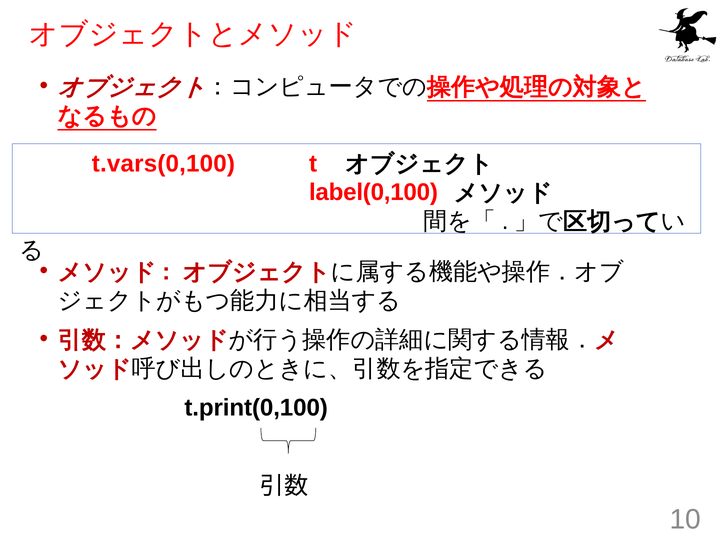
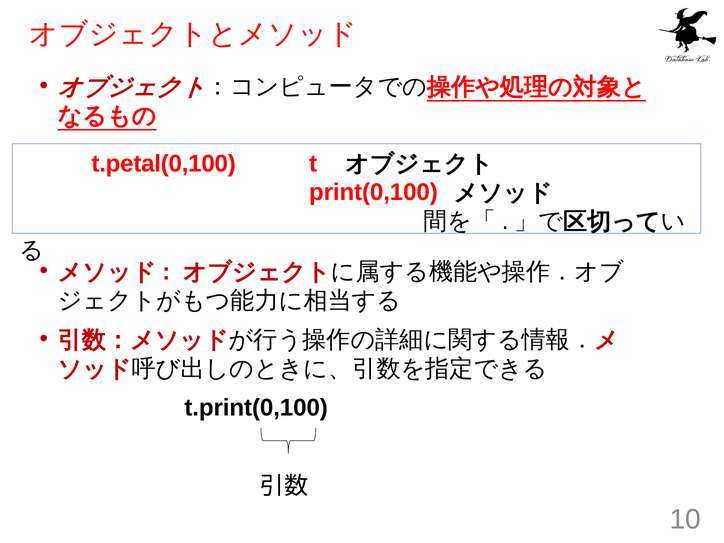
t.vars(0,100: t.vars(0,100 -> t.petal(0,100
label(0,100: label(0,100 -> print(0,100
